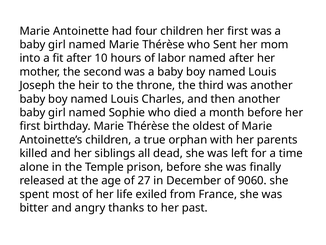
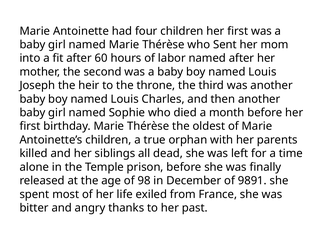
10: 10 -> 60
27: 27 -> 98
9060: 9060 -> 9891
